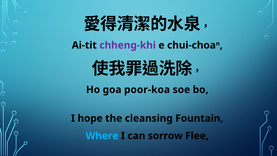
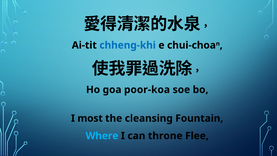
chheng-khi colour: purple -> blue
hope: hope -> most
sorrow: sorrow -> throne
